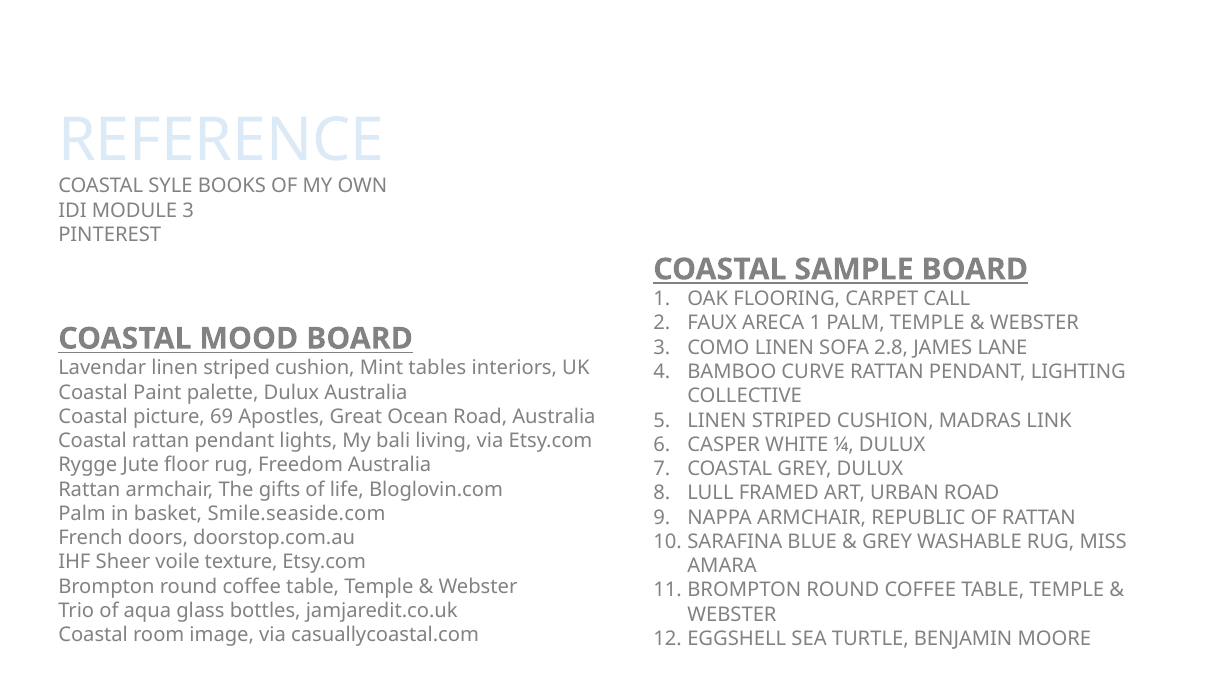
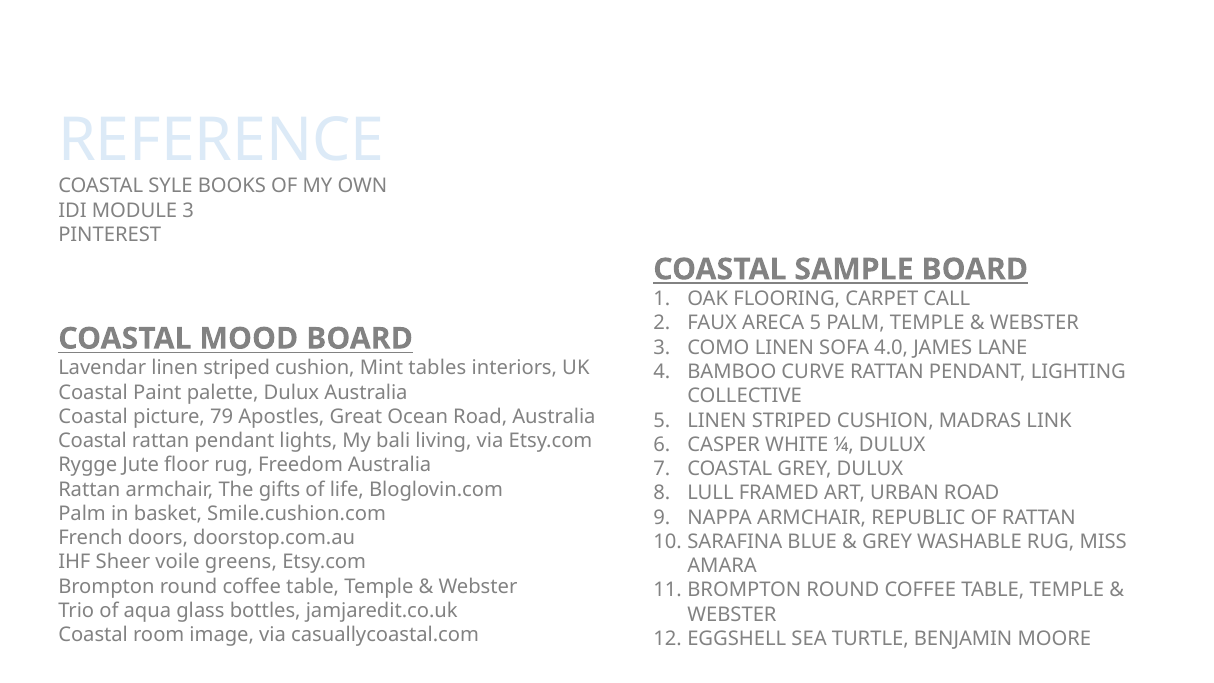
ARECA 1: 1 -> 5
2.8: 2.8 -> 4.0
69: 69 -> 79
Smile.seaside.com: Smile.seaside.com -> Smile.cushion.com
texture: texture -> greens
